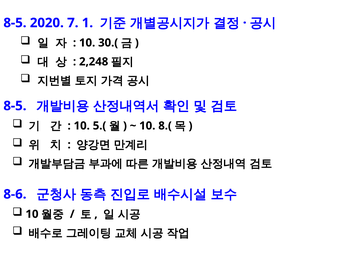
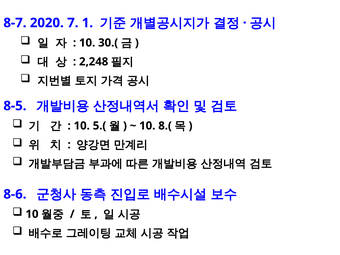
8-5 at (15, 23): 8-5 -> 8-7
